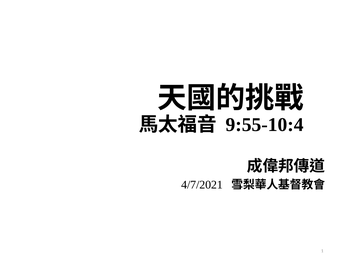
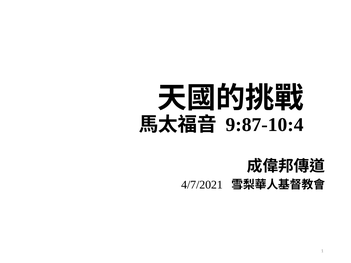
9:55-10:4: 9:55-10:4 -> 9:87-10:4
